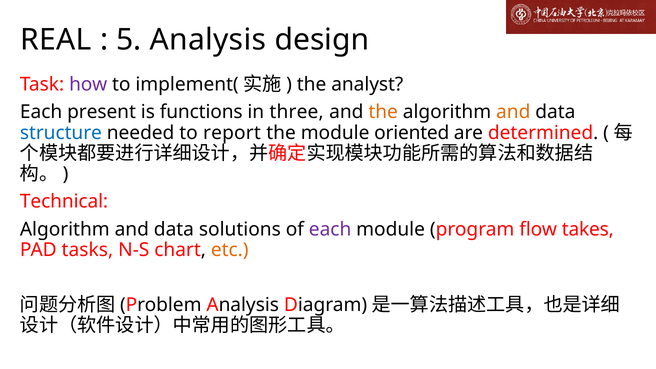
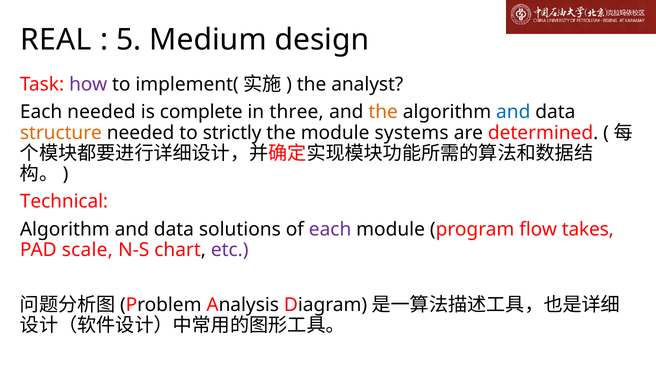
5 Analysis: Analysis -> Medium
Each present: present -> needed
functions: functions -> complete
and at (513, 112) colour: orange -> blue
structure colour: blue -> orange
report: report -> strictly
oriented: oriented -> systems
tasks: tasks -> scale
etc colour: orange -> purple
